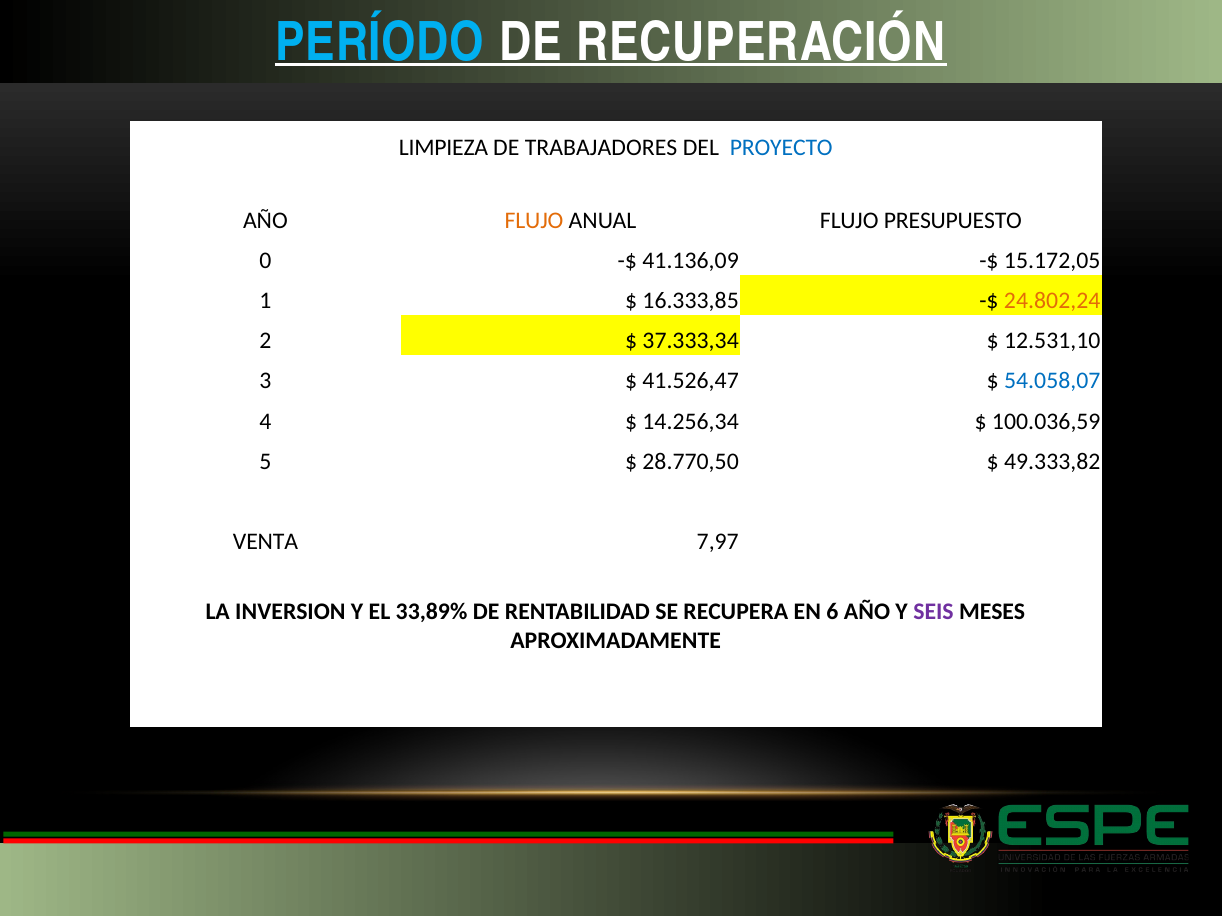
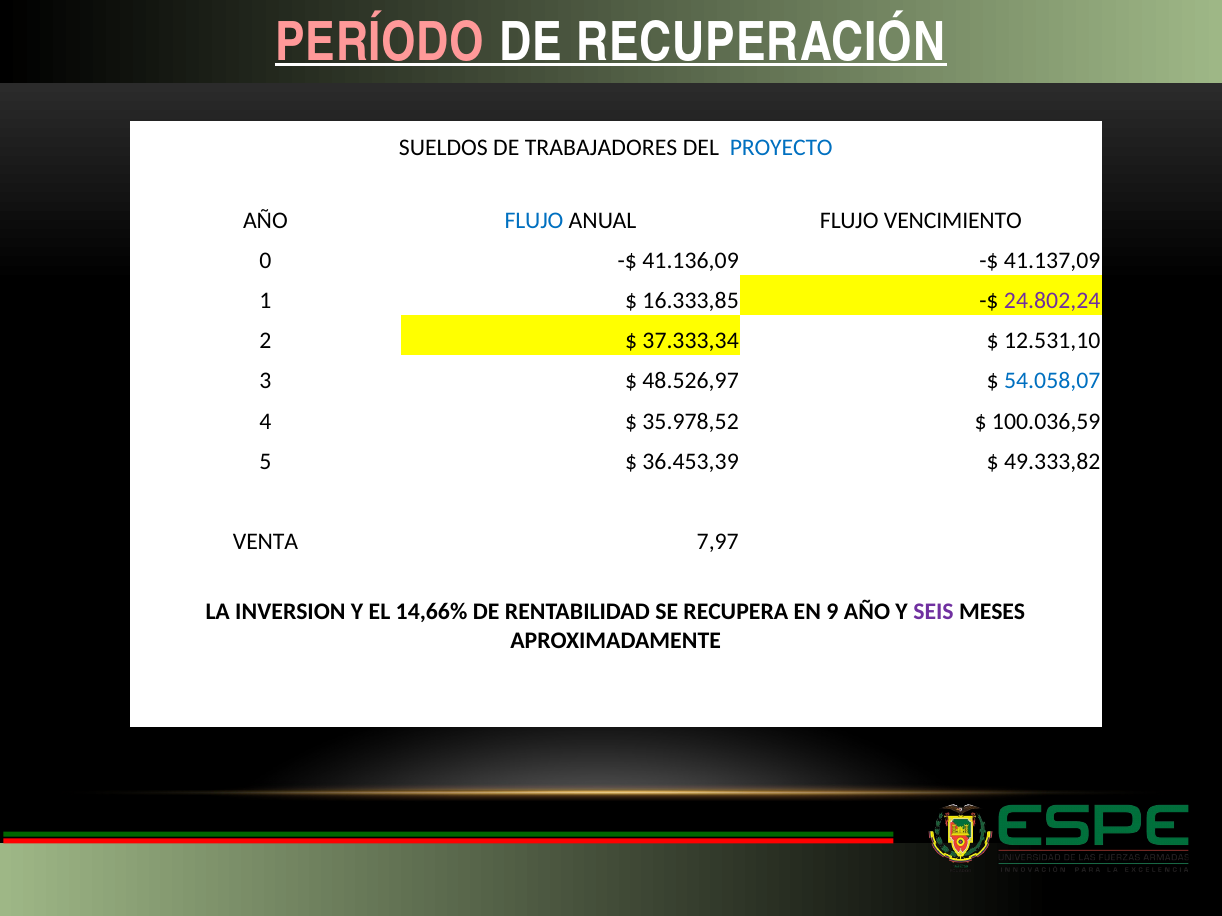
PERÍODO colour: light blue -> pink
LIMPIEZA: LIMPIEZA -> SUELDOS
FLUJO at (534, 220) colour: orange -> blue
PRESUPUESTO: PRESUPUESTO -> VENCIMIENTO
15.172,05: 15.172,05 -> 41.137,09
24.802,24 colour: orange -> purple
41.526,47: 41.526,47 -> 48.526,97
14.256,34: 14.256,34 -> 35.978,52
28.770,50: 28.770,50 -> 36.453,39
33,89%: 33,89% -> 14,66%
6: 6 -> 9
